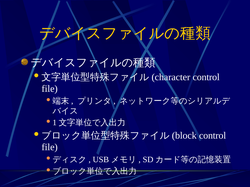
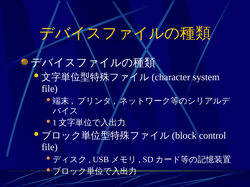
control at (206, 77): control -> system
